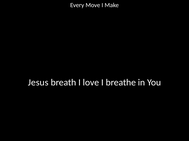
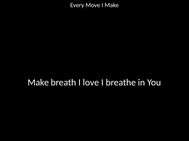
Jesus at (38, 83): Jesus -> Make
